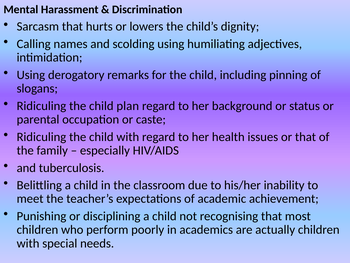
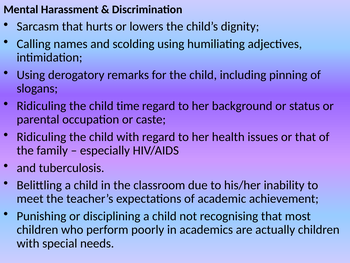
plan: plan -> time
